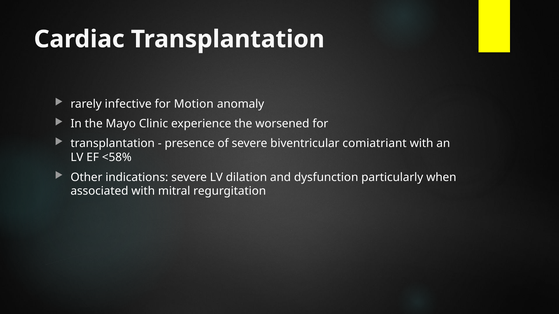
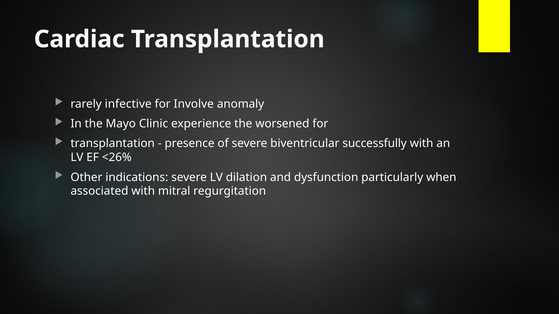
Motion: Motion -> Involve
comiatriant: comiatriant -> successfully
<58%: <58% -> <26%
